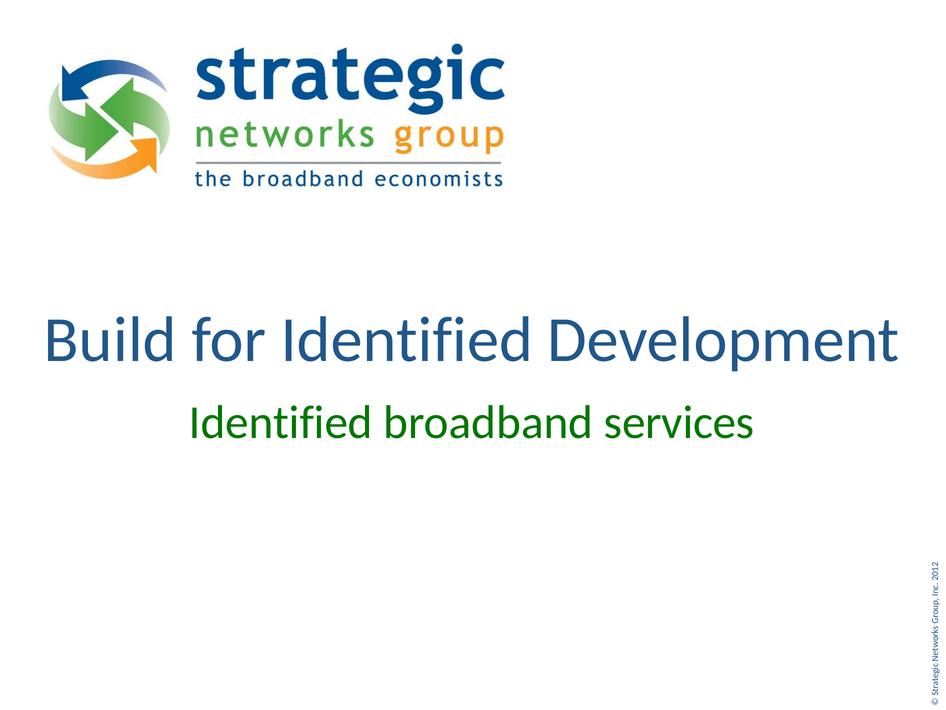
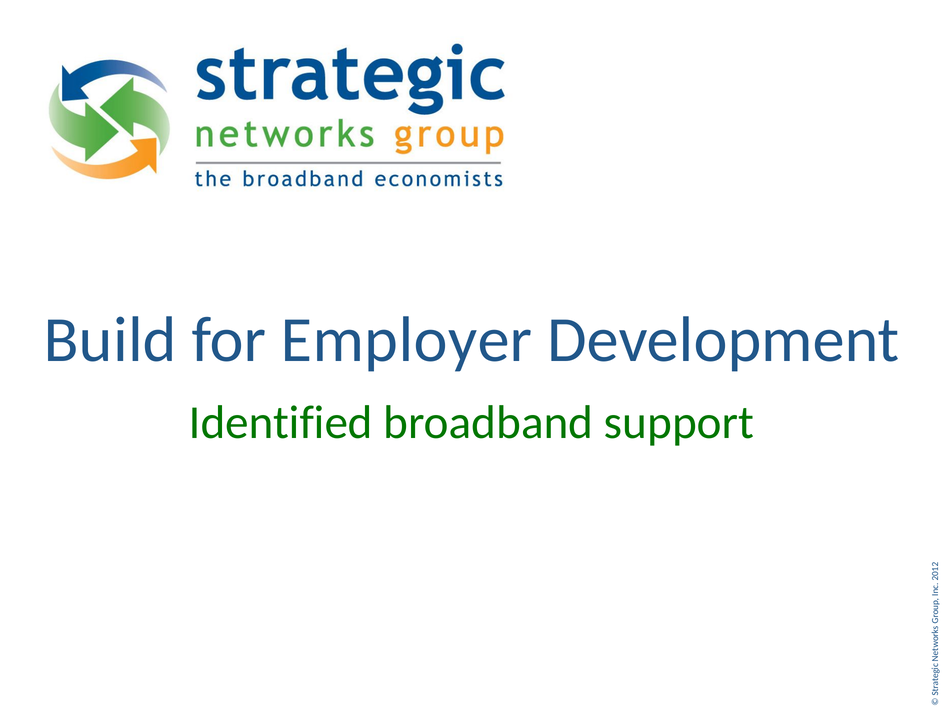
for Identified: Identified -> Employer
services: services -> support
